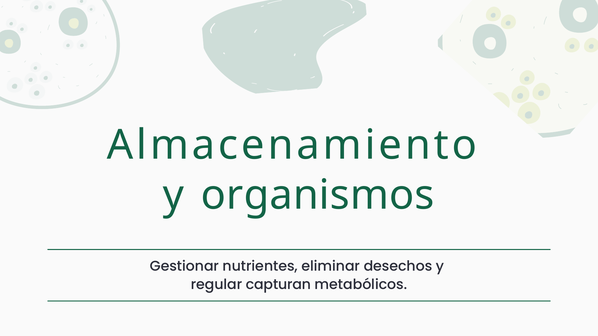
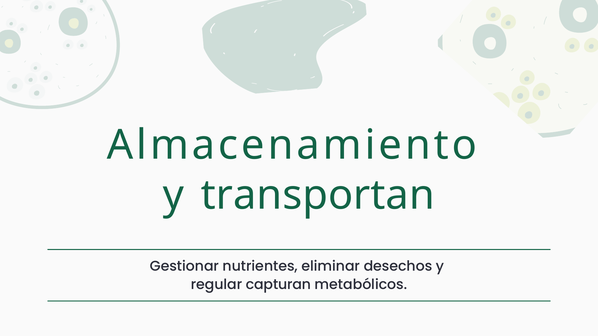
organismos: organismos -> transportan
